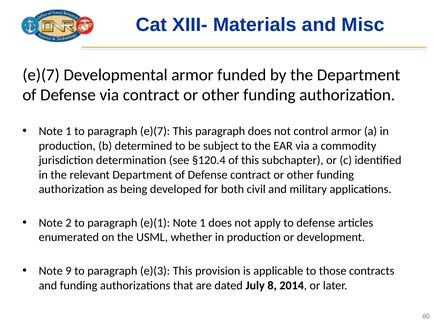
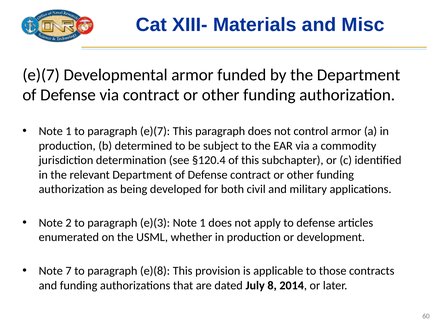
e)(1: e)(1 -> e)(3
9: 9 -> 7
e)(3: e)(3 -> e)(8
